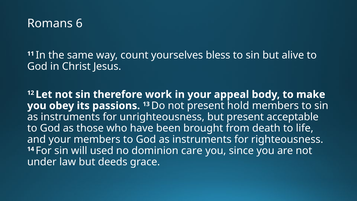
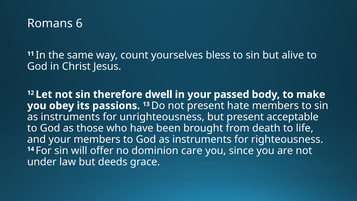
work: work -> dwell
appeal: appeal -> passed
hold: hold -> hate
used: used -> offer
